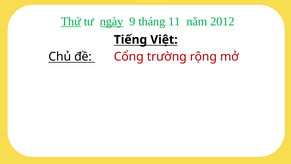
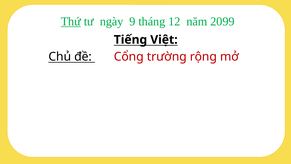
ngày underline: present -> none
11: 11 -> 12
2012: 2012 -> 2099
